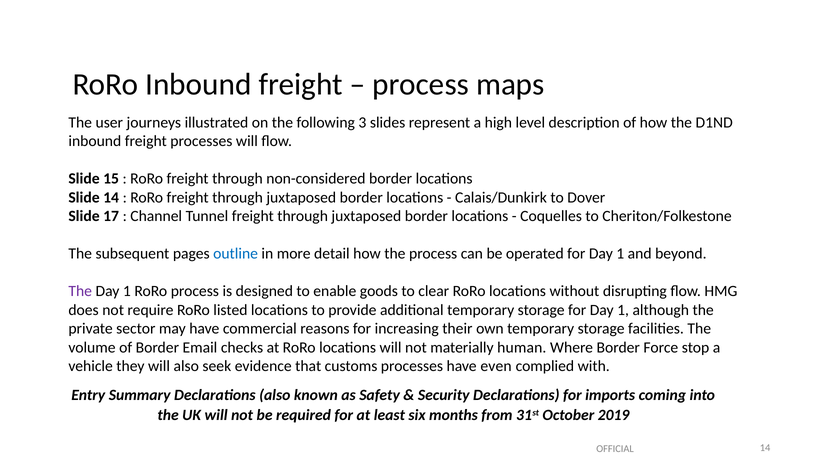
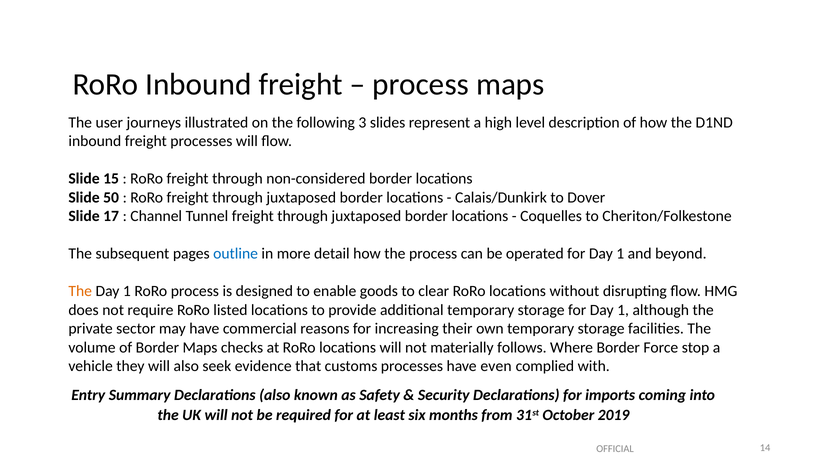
Slide 14: 14 -> 50
The at (80, 291) colour: purple -> orange
Border Email: Email -> Maps
human: human -> follows
